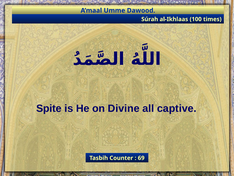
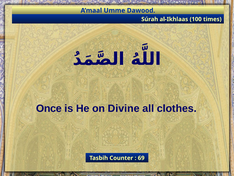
Spite: Spite -> Once
captive: captive -> clothes
